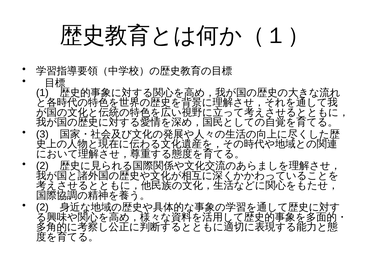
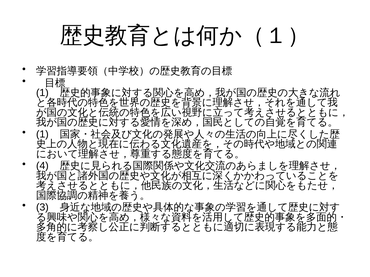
3 at (42, 134): 3 -> 1
2 at (42, 166): 2 -> 4
2 at (42, 208): 2 -> 3
